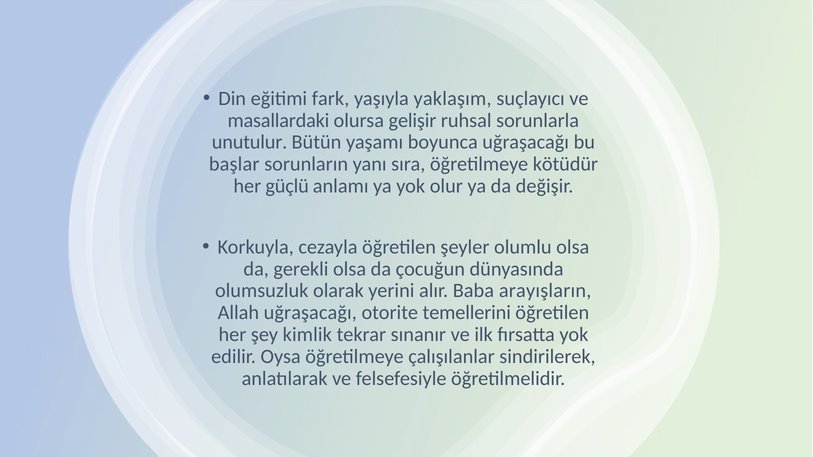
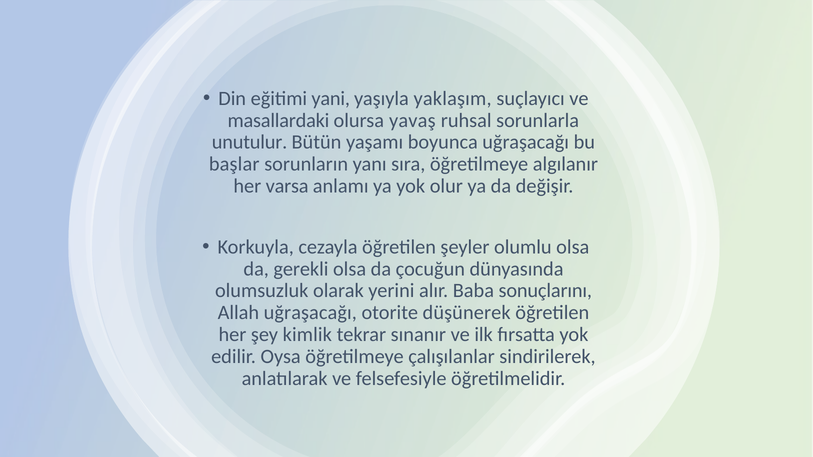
fark: fark -> yani
gelişir: gelişir -> yavaş
kötüdür: kötüdür -> algılanır
güçlü: güçlü -> varsa
arayışların: arayışların -> sonuçlarını
temellerini: temellerini -> düşünerek
